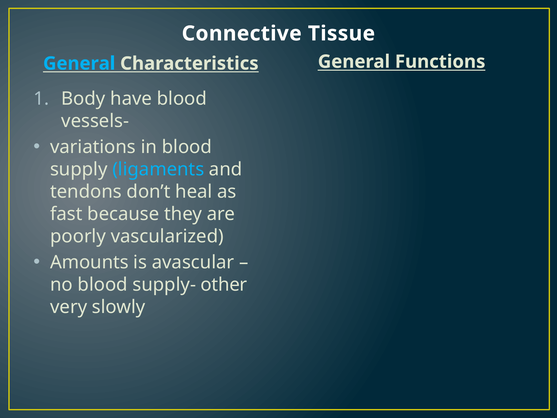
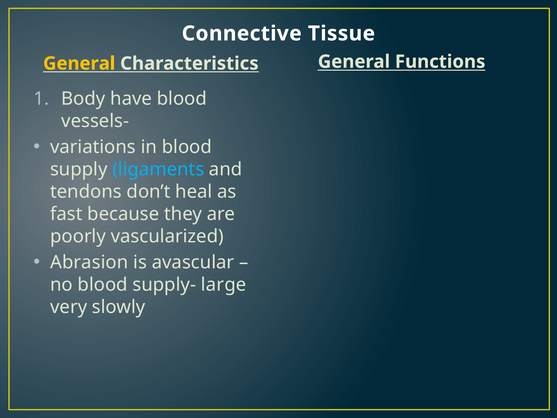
General at (79, 63) colour: light blue -> yellow
Amounts: Amounts -> Abrasion
other: other -> large
